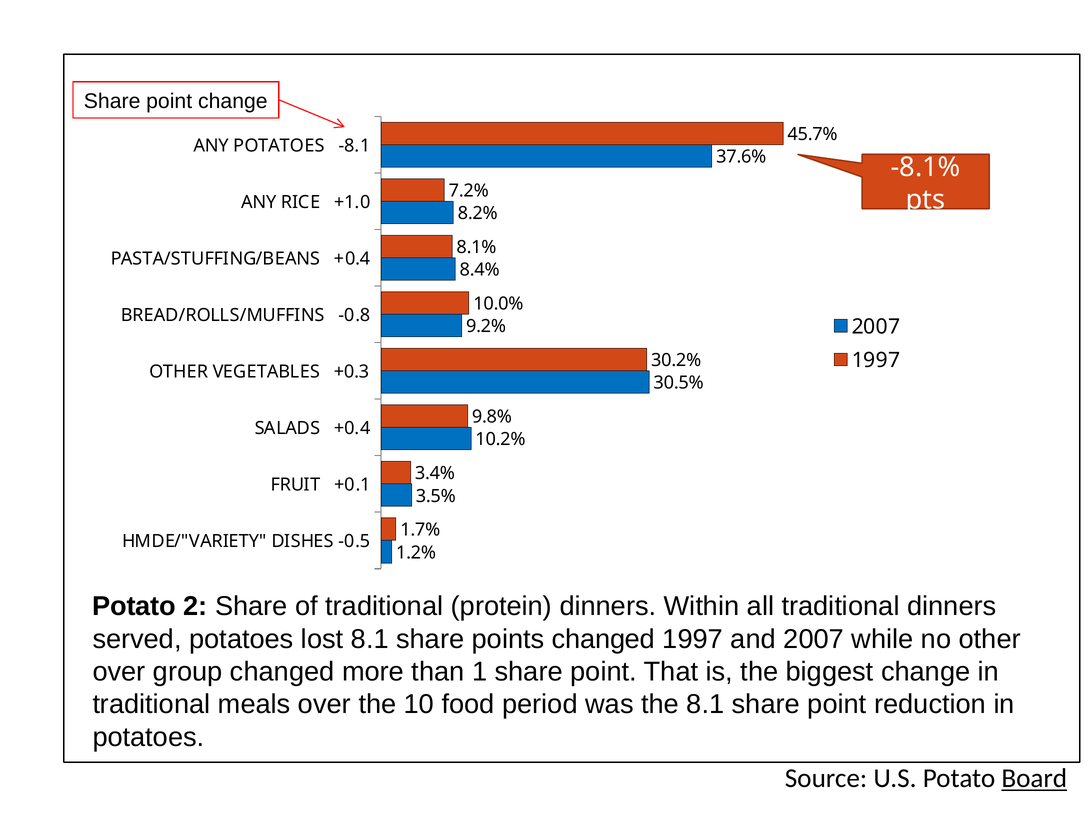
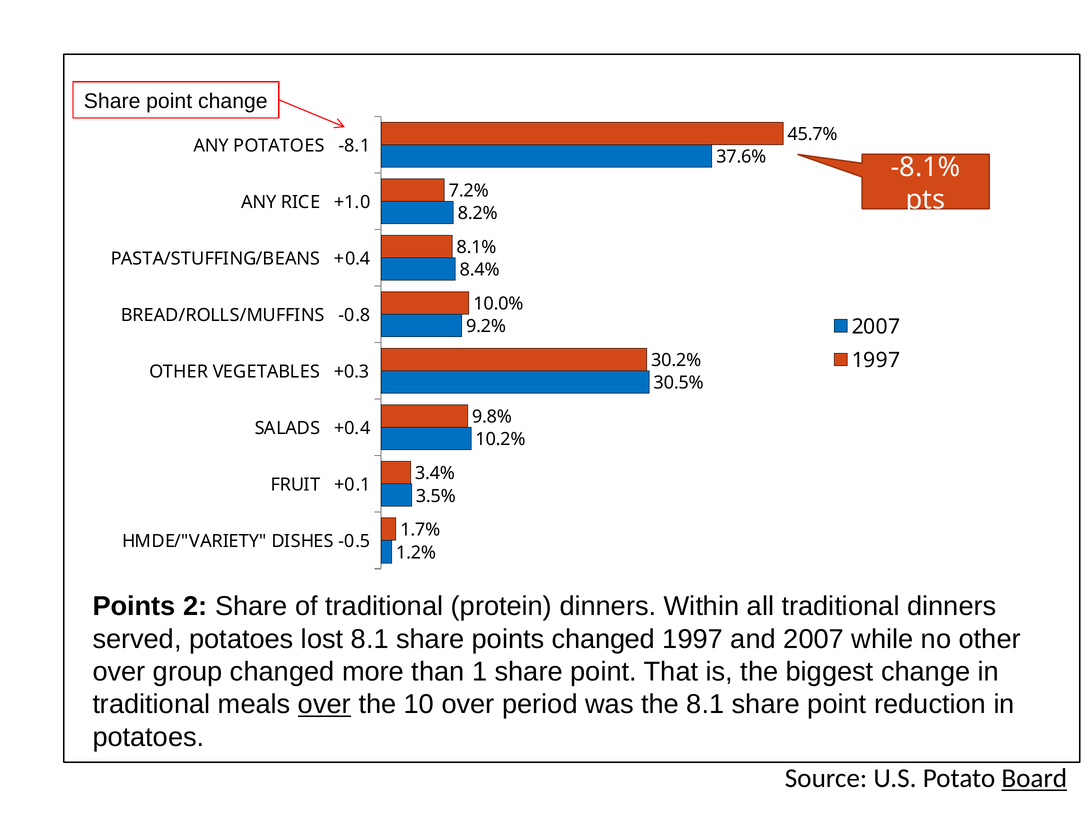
Potato at (134, 606): Potato -> Points
over at (324, 704) underline: none -> present
10 food: food -> over
